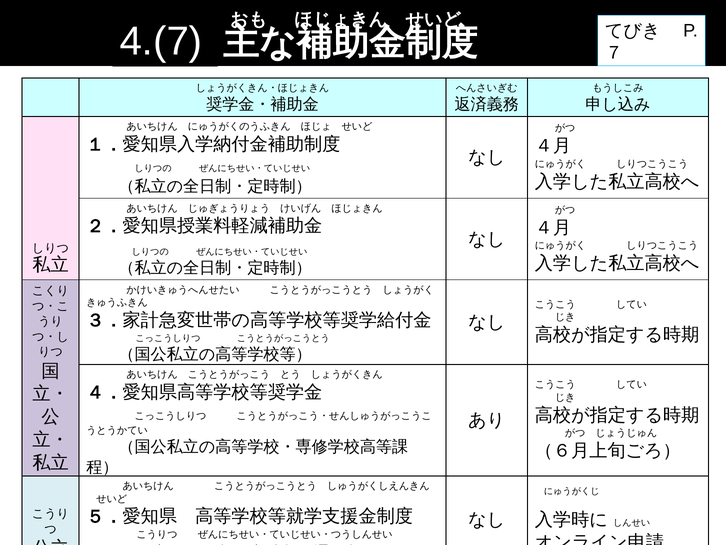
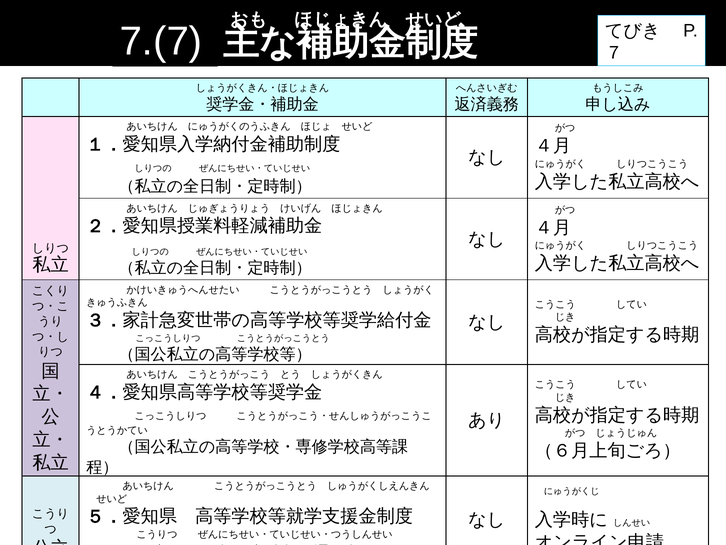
4.(7: 4.(7 -> 7.(7
